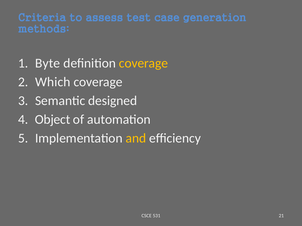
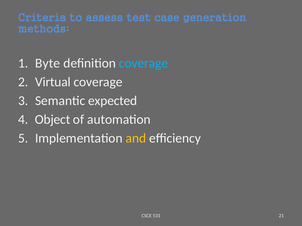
coverage at (143, 63) colour: yellow -> light blue
Which: Which -> Virtual
designed: designed -> expected
